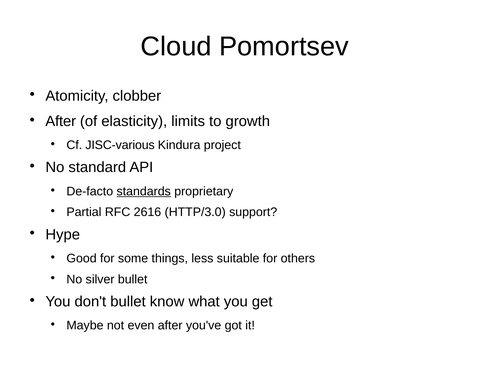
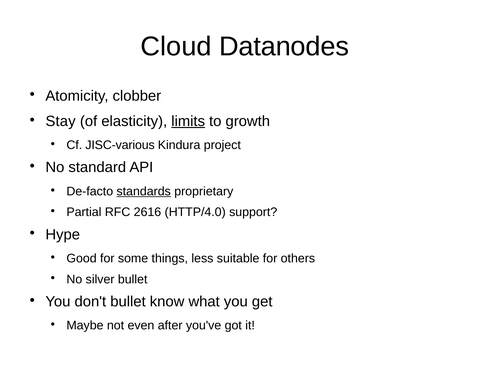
Pomortsev: Pomortsev -> Datanodes
After at (61, 121): After -> Stay
limits underline: none -> present
HTTP/3.0: HTTP/3.0 -> HTTP/4.0
